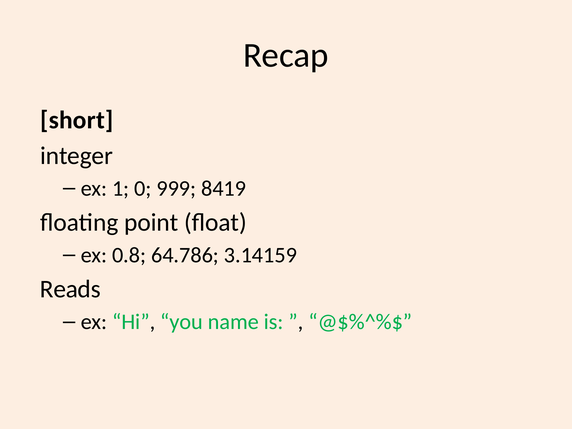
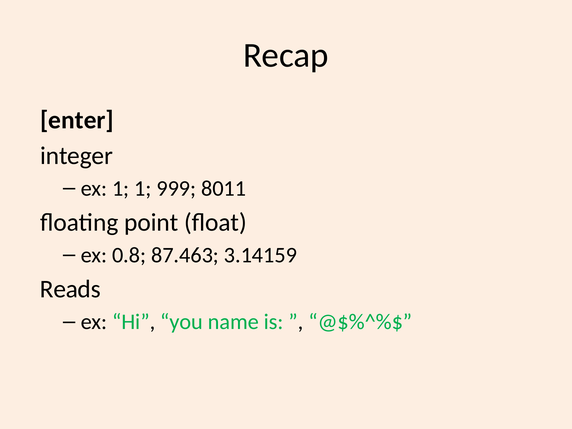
short: short -> enter
1 0: 0 -> 1
8419: 8419 -> 8011
64.786: 64.786 -> 87.463
